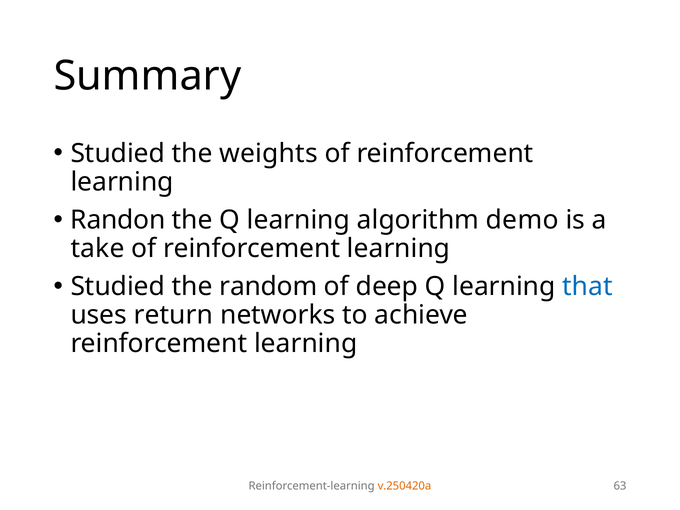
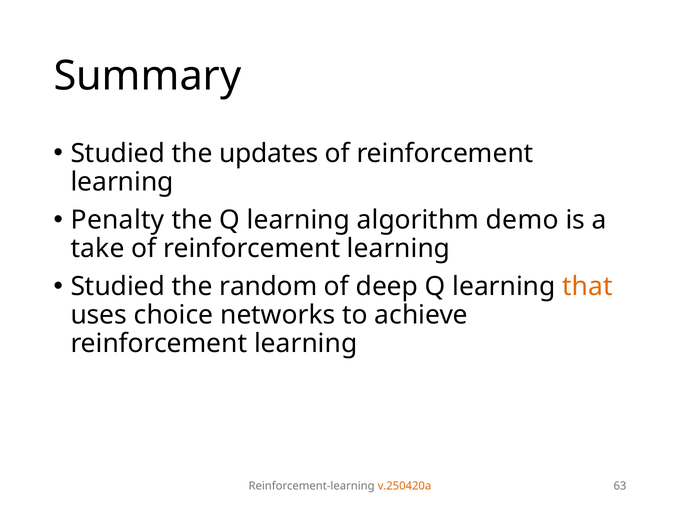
weights: weights -> updates
Randon: Randon -> Penalty
that colour: blue -> orange
return: return -> choice
